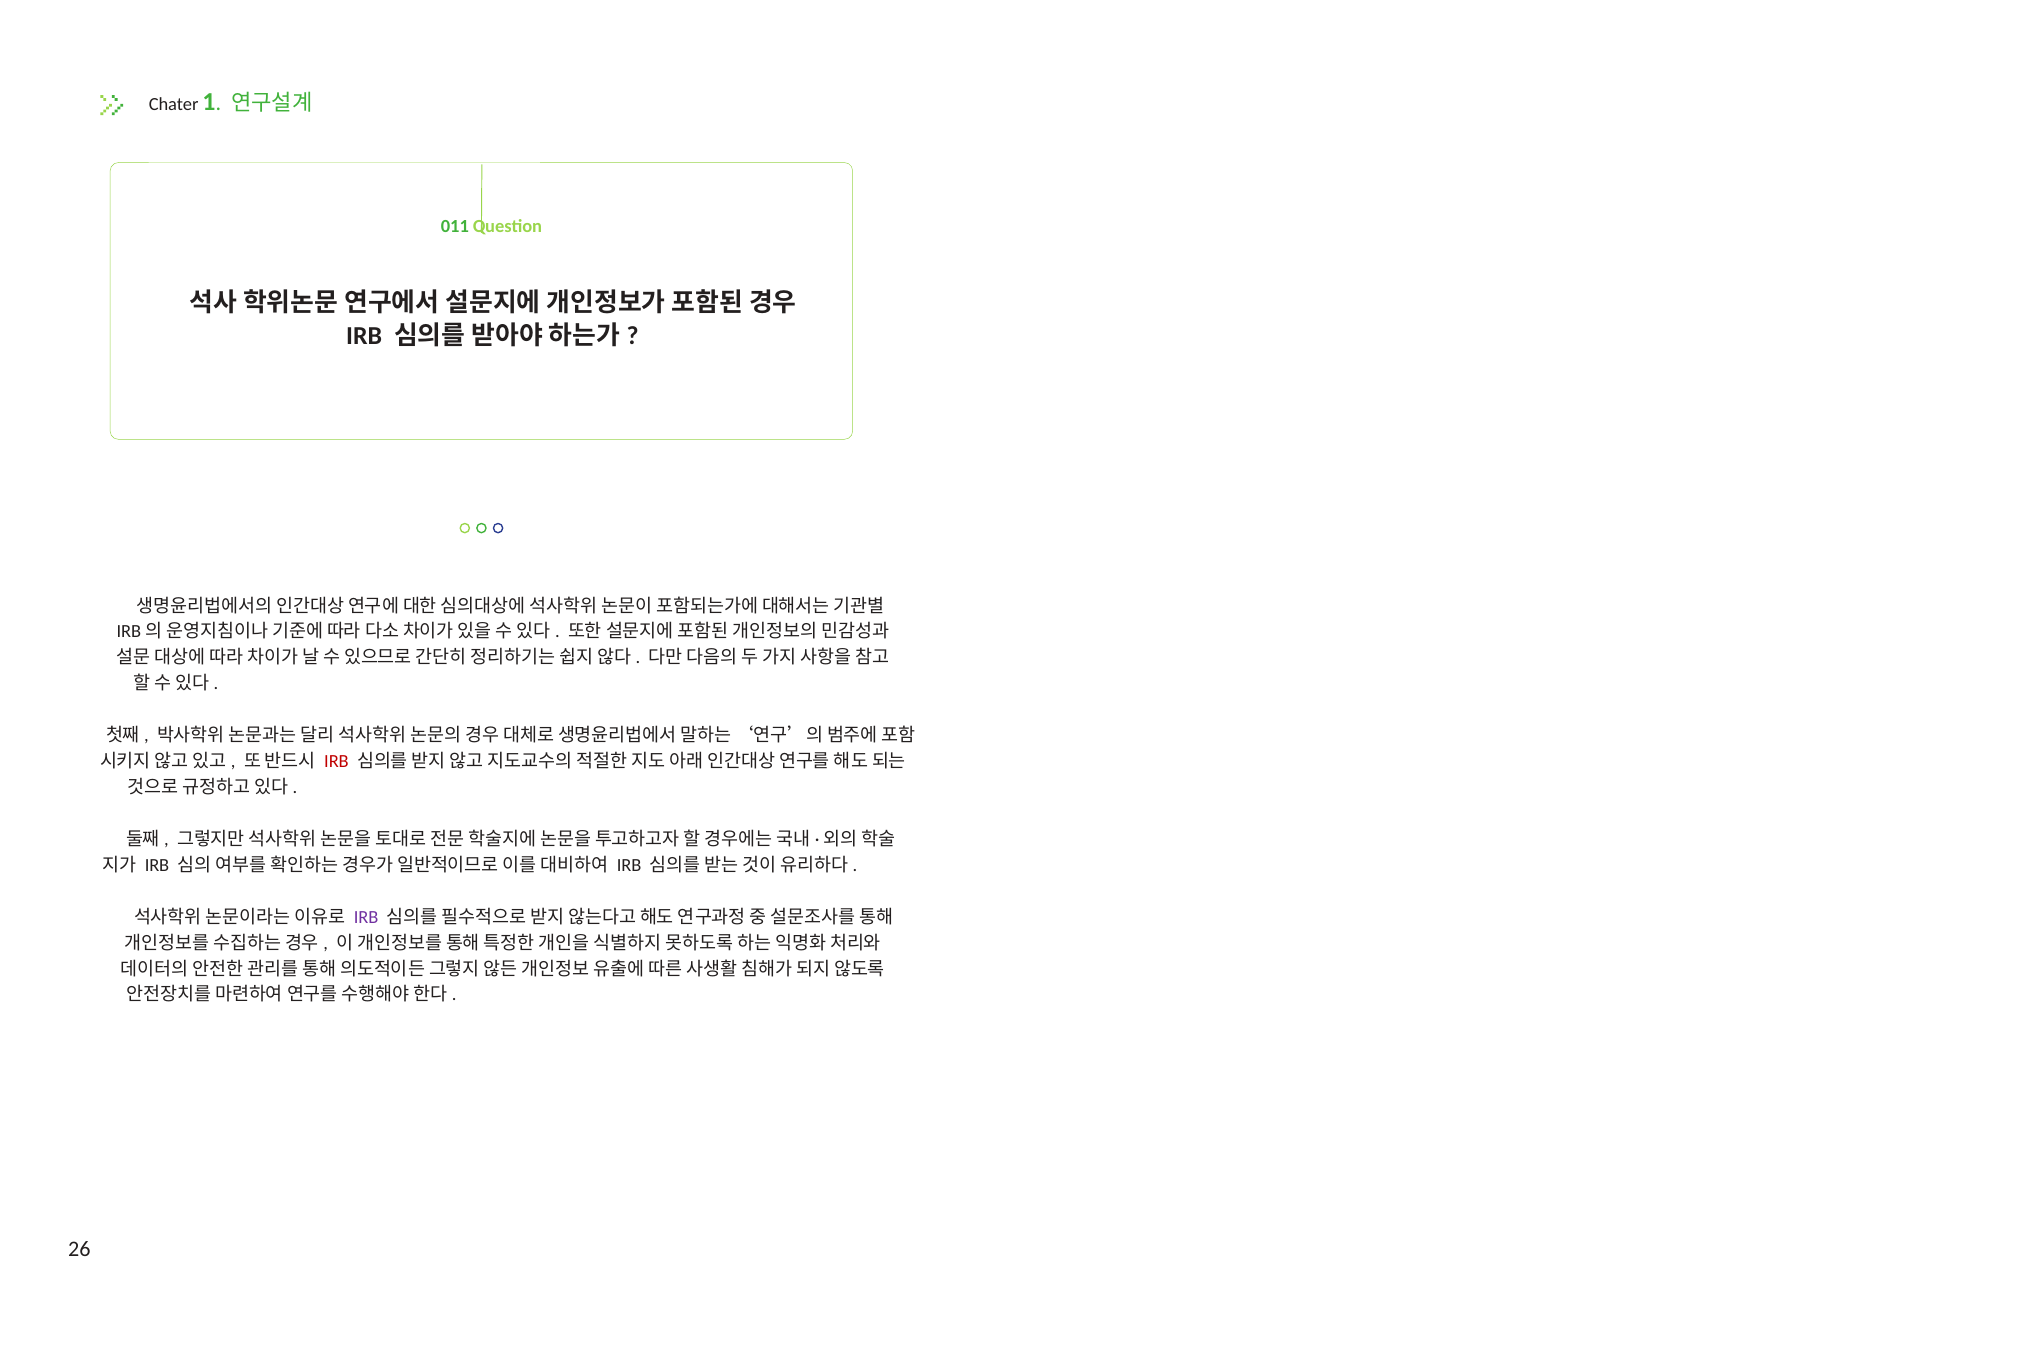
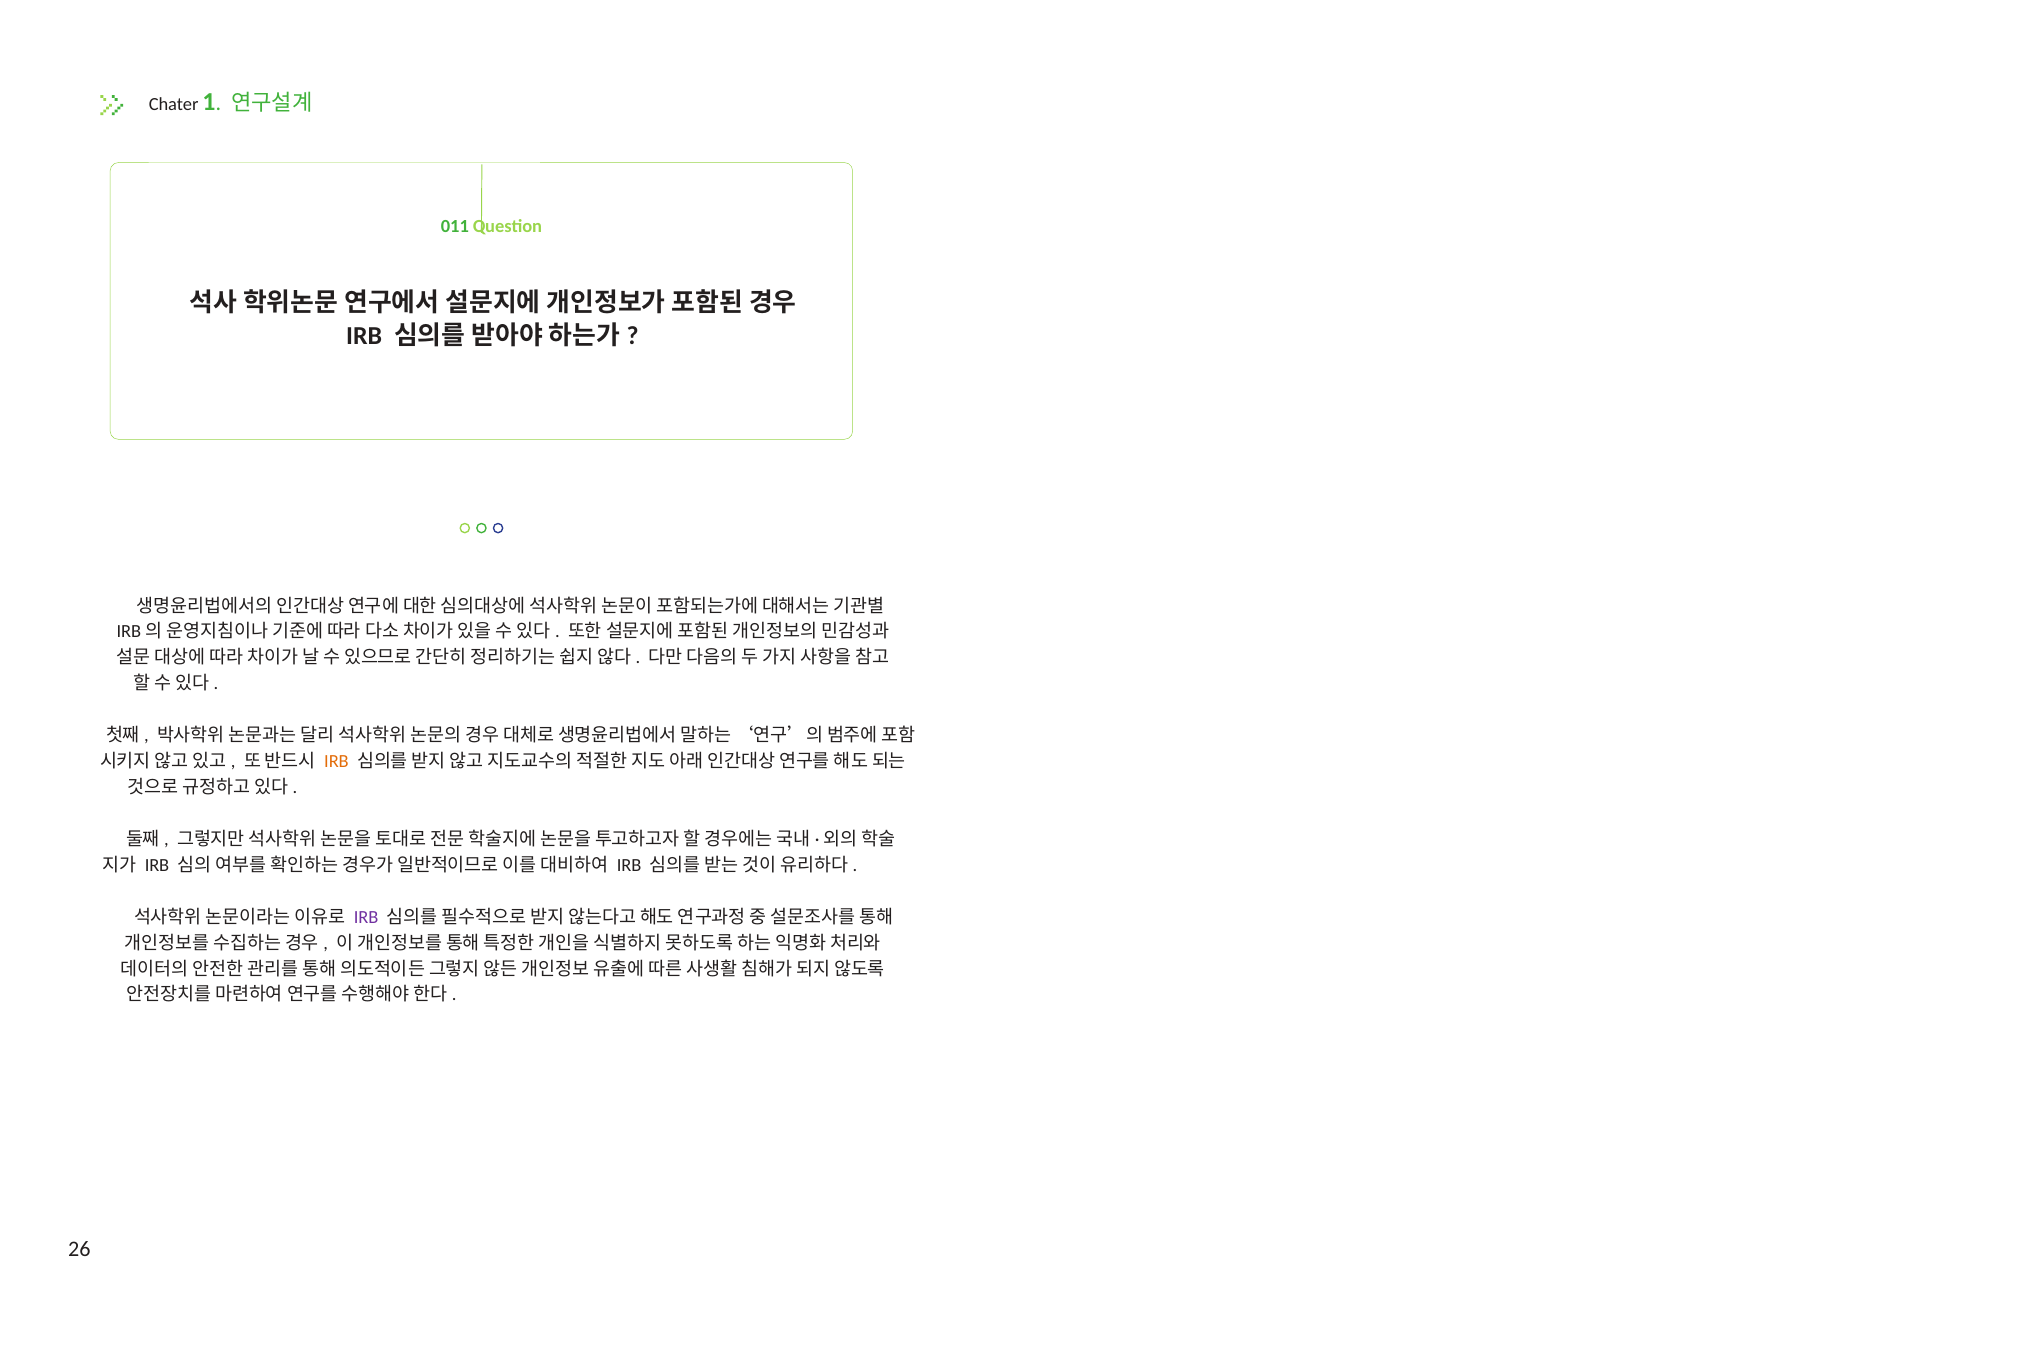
IRB at (336, 761) colour: red -> orange
